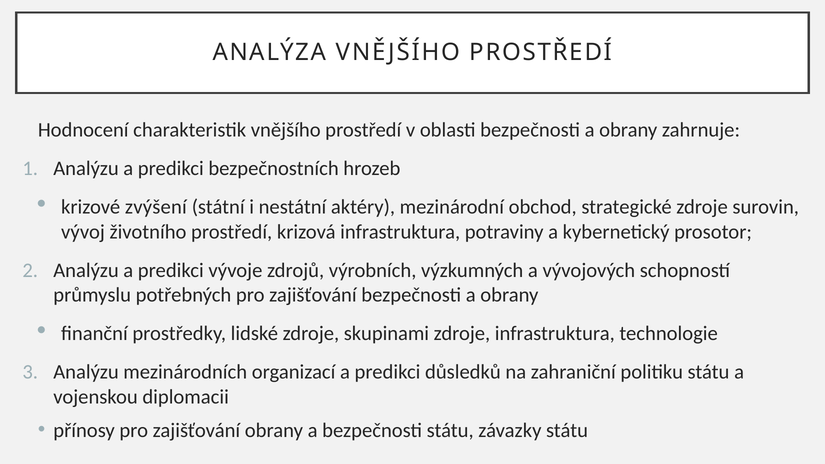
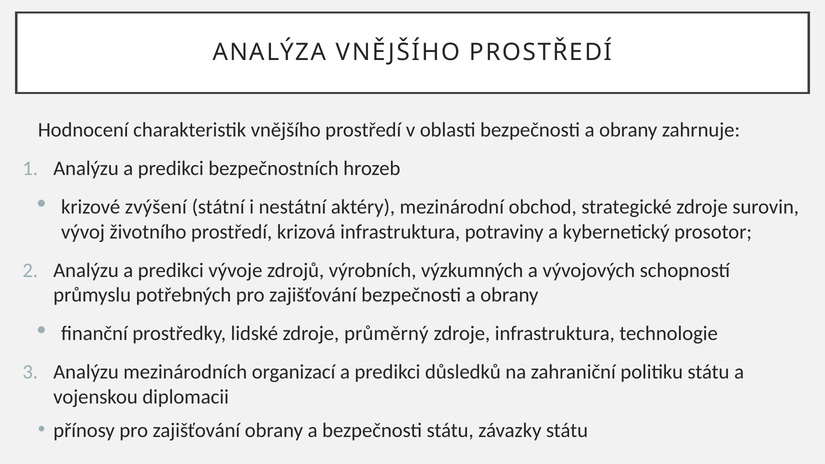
skupinami: skupinami -> průměrný
